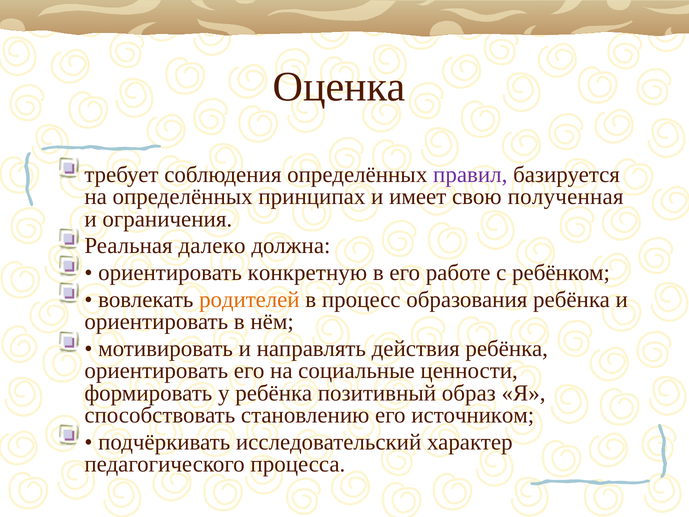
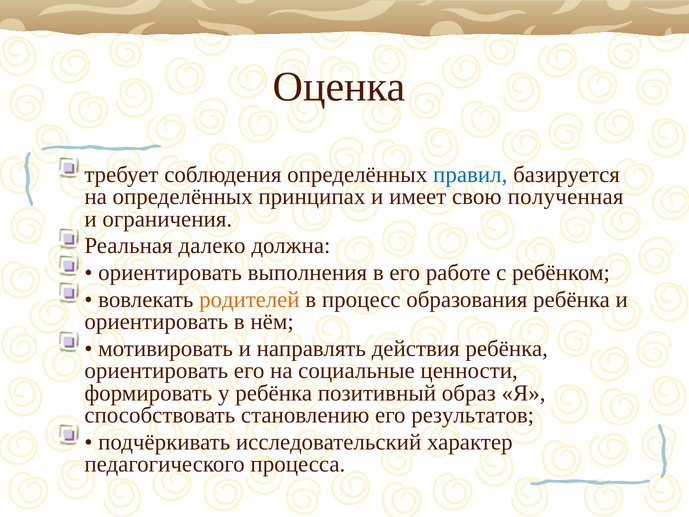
правил colour: purple -> blue
конкретную: конкретную -> выполнения
источником: источником -> результатов
